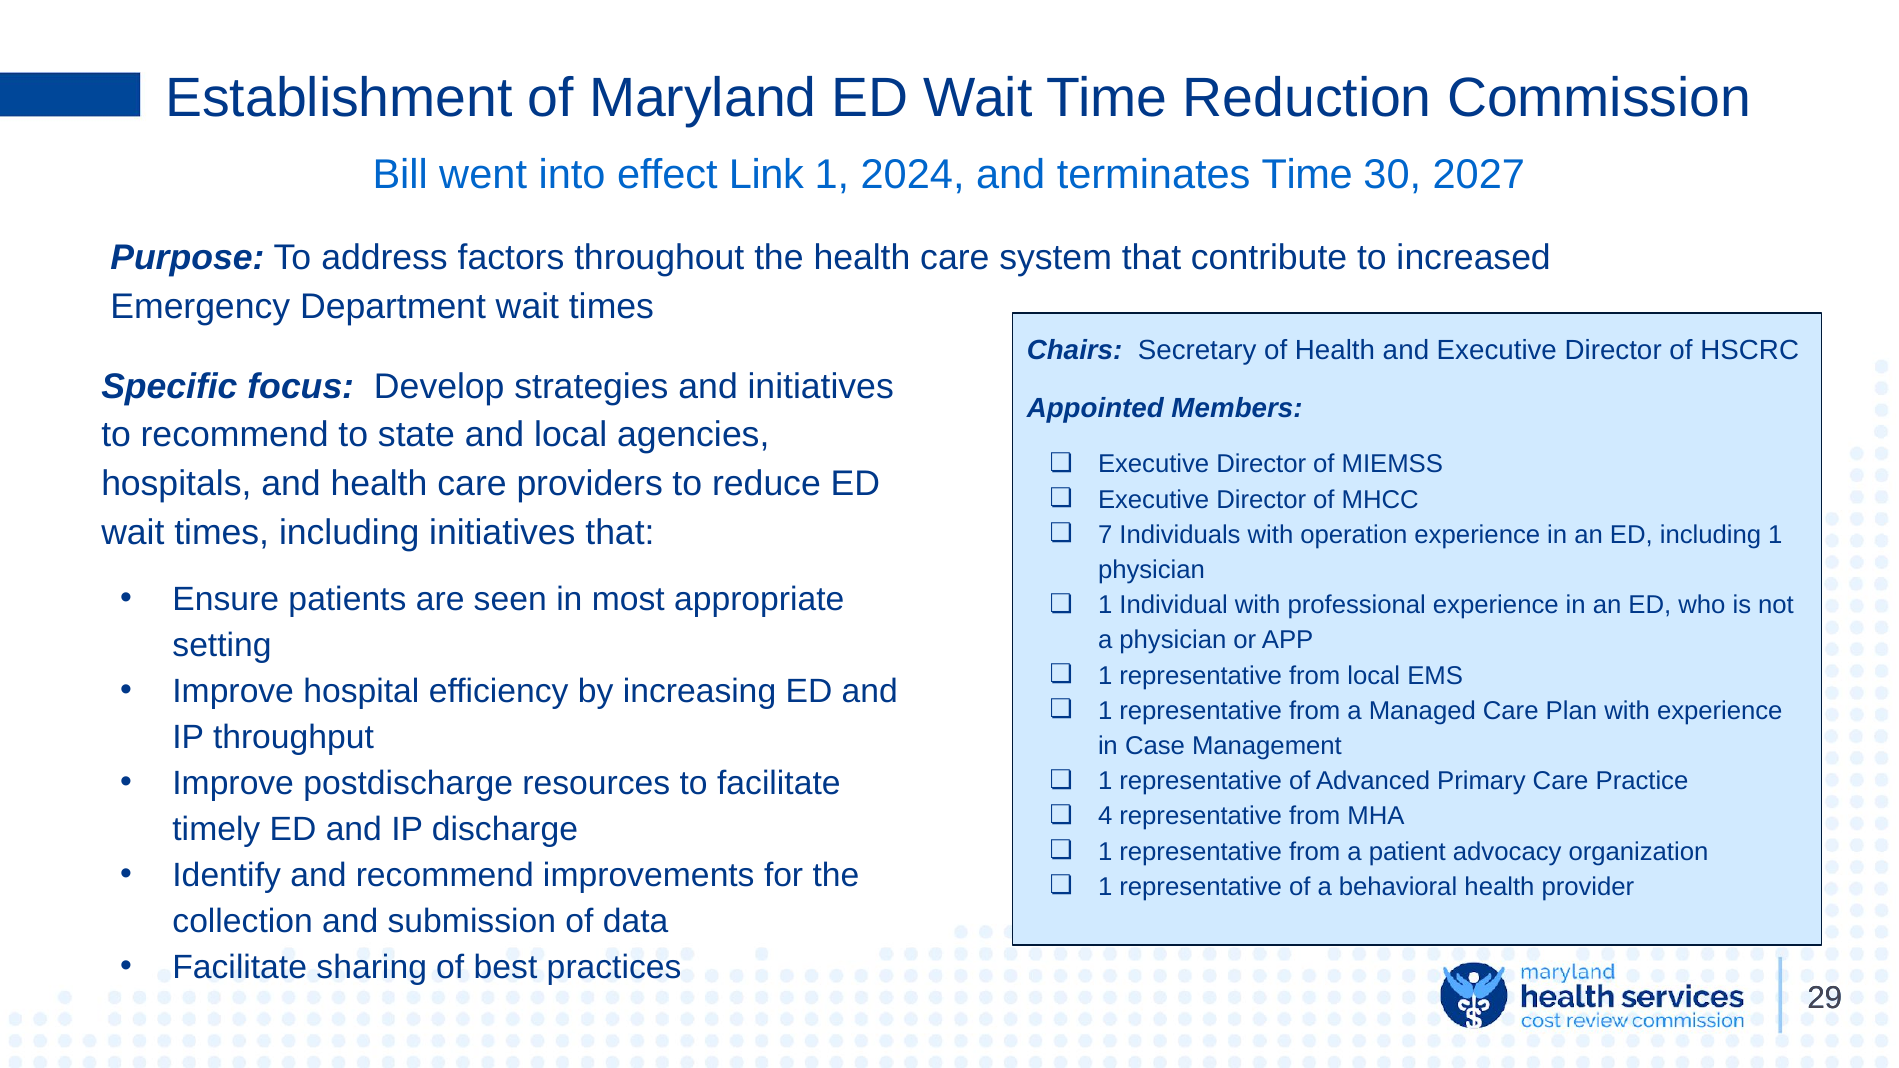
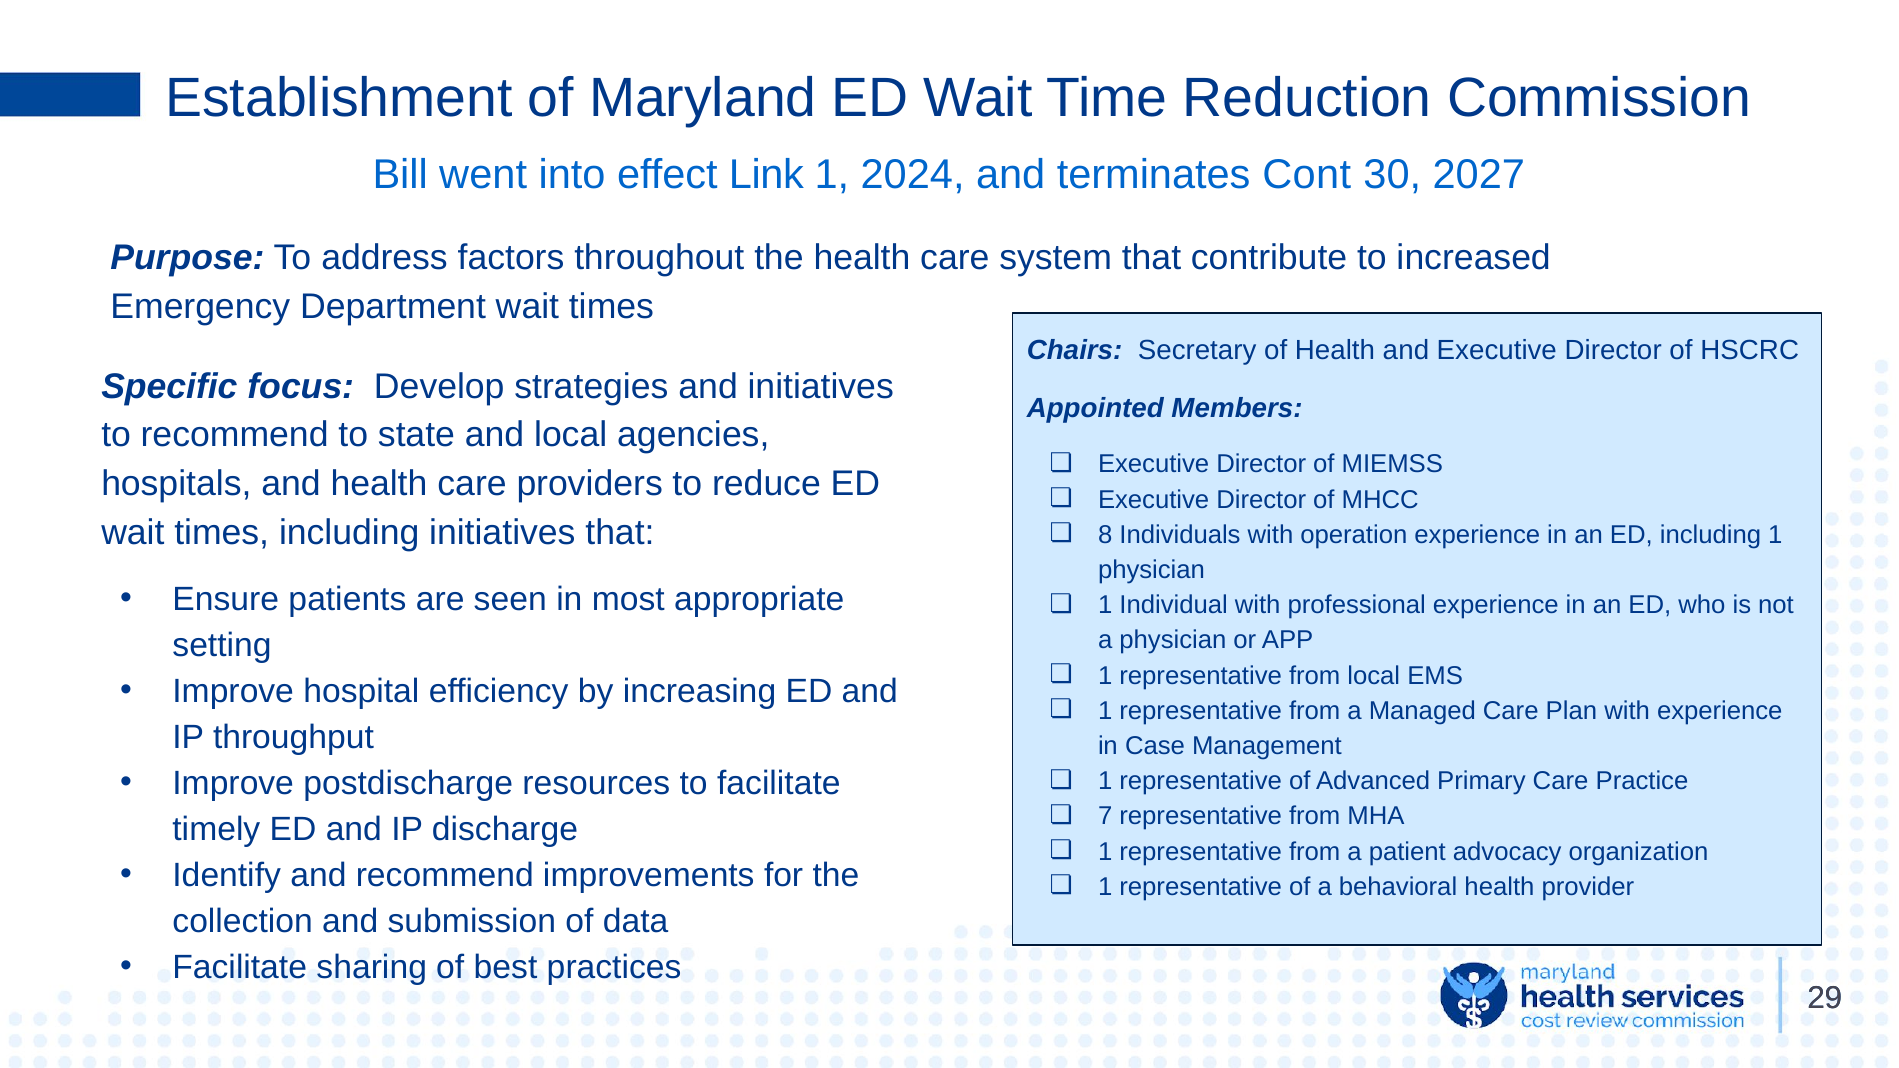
terminates Time: Time -> Cont
7: 7 -> 8
4: 4 -> 7
